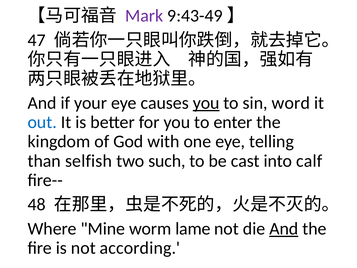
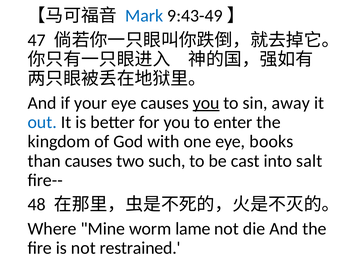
Mark colour: purple -> blue
word: word -> away
telling: telling -> books
than selfish: selfish -> causes
calf: calf -> salt
And at (284, 229) underline: present -> none
according: according -> restrained
